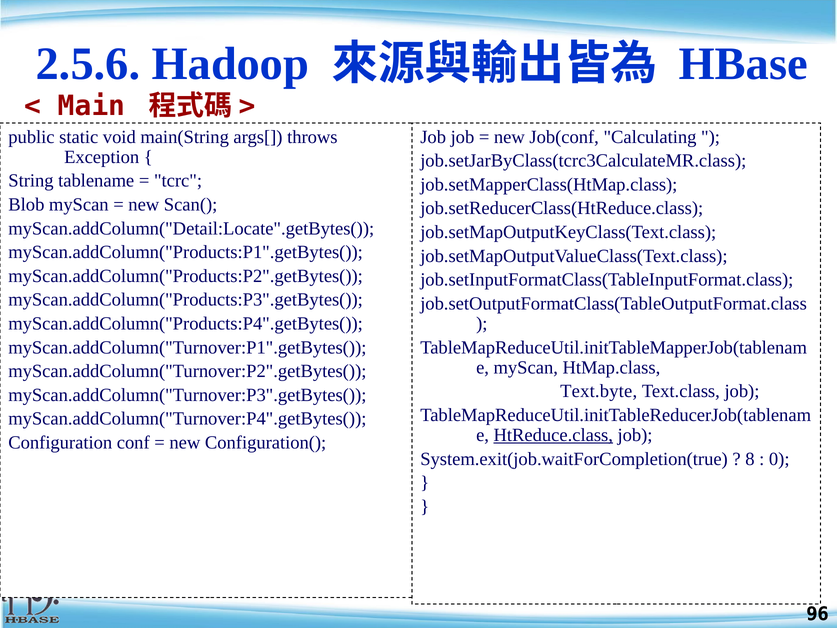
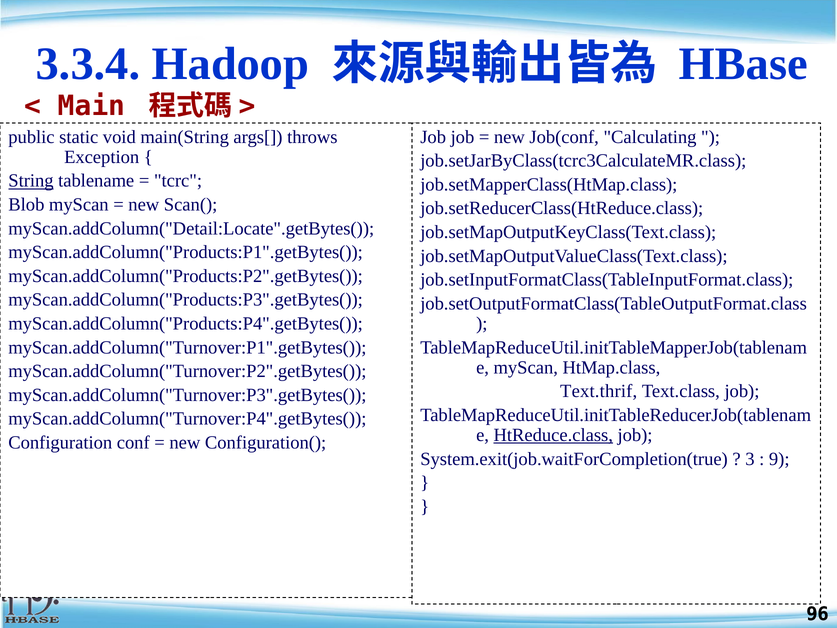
2.5.6: 2.5.6 -> 3.3.4
String underline: none -> present
Text.byte: Text.byte -> Text.thrif
8: 8 -> 3
0: 0 -> 9
